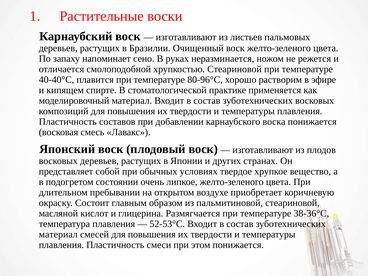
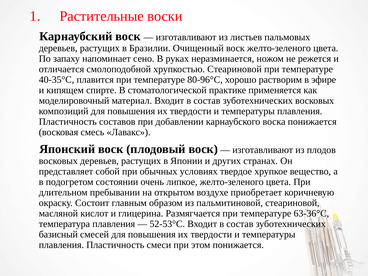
40-40°С: 40-40°С -> 40-35°С
38-36°С: 38-36°С -> 63-36°С
материал at (58, 234): материал -> базисный
